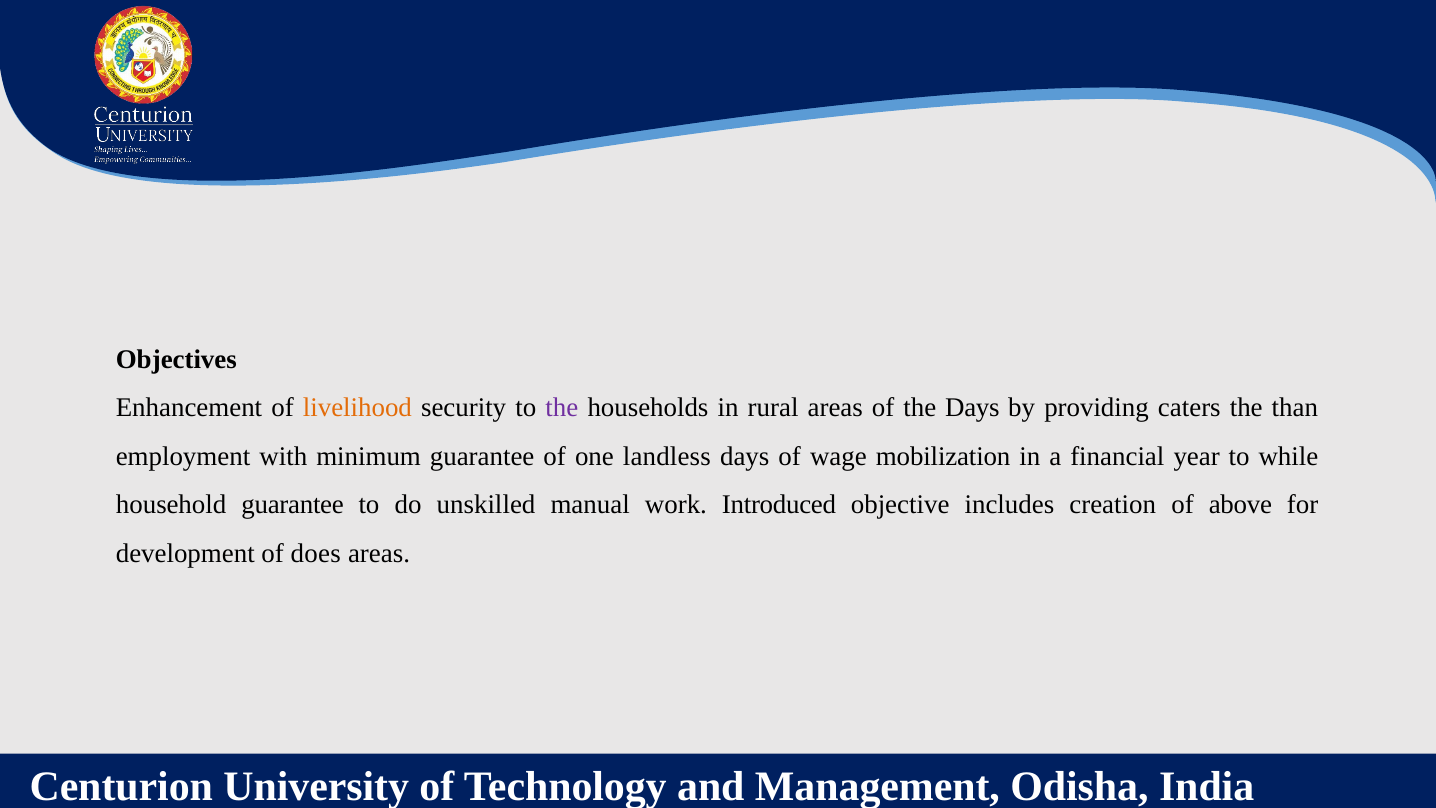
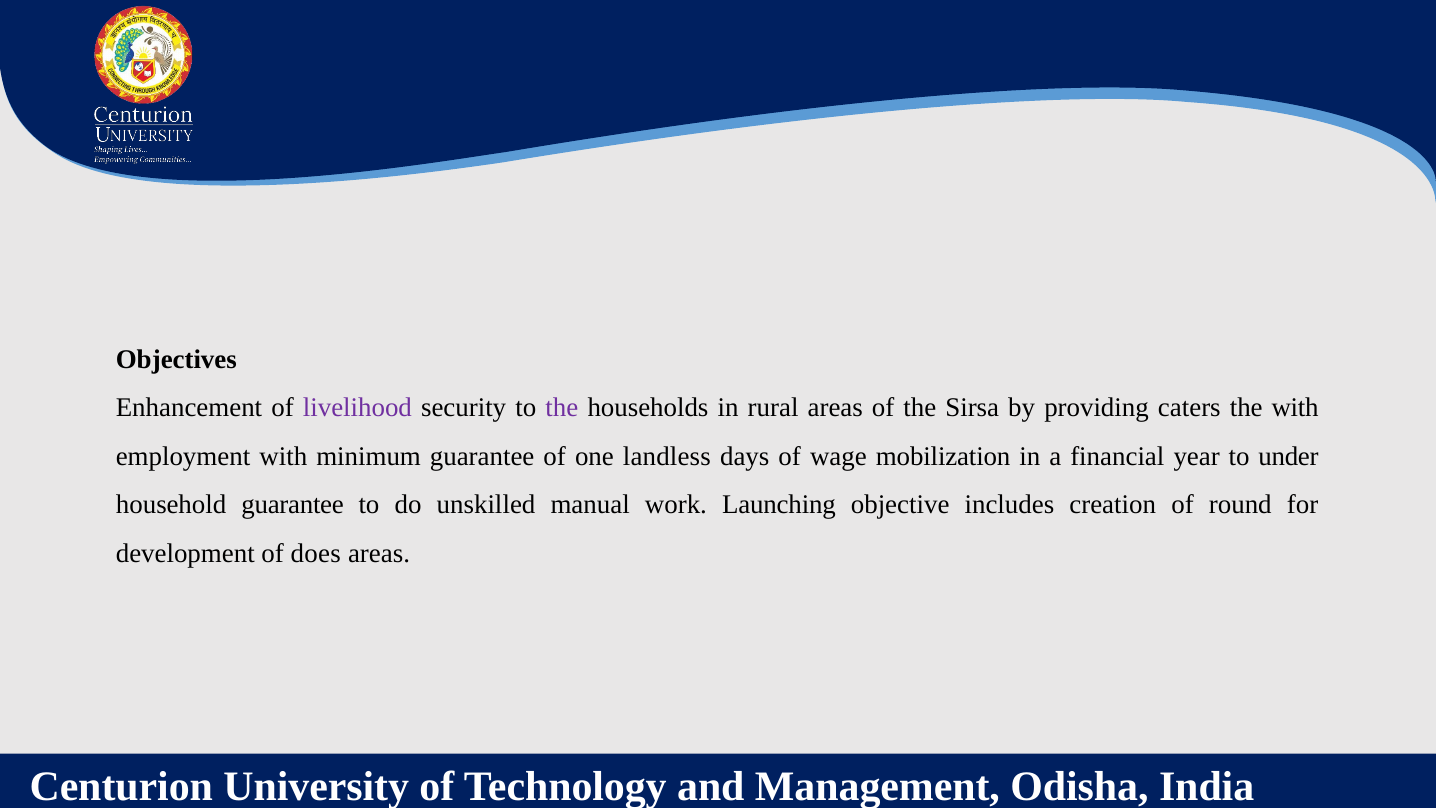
livelihood colour: orange -> purple
the Days: Days -> Sirsa
the than: than -> with
while: while -> under
Introduced: Introduced -> Launching
above: above -> round
